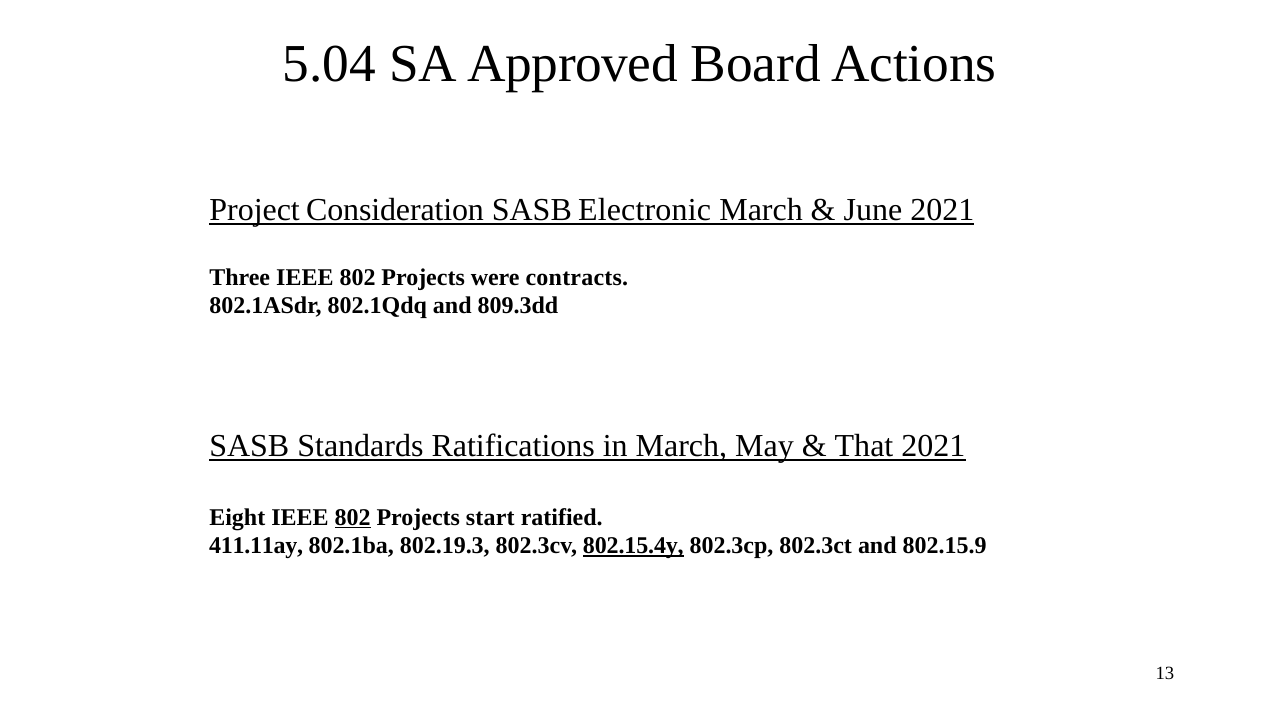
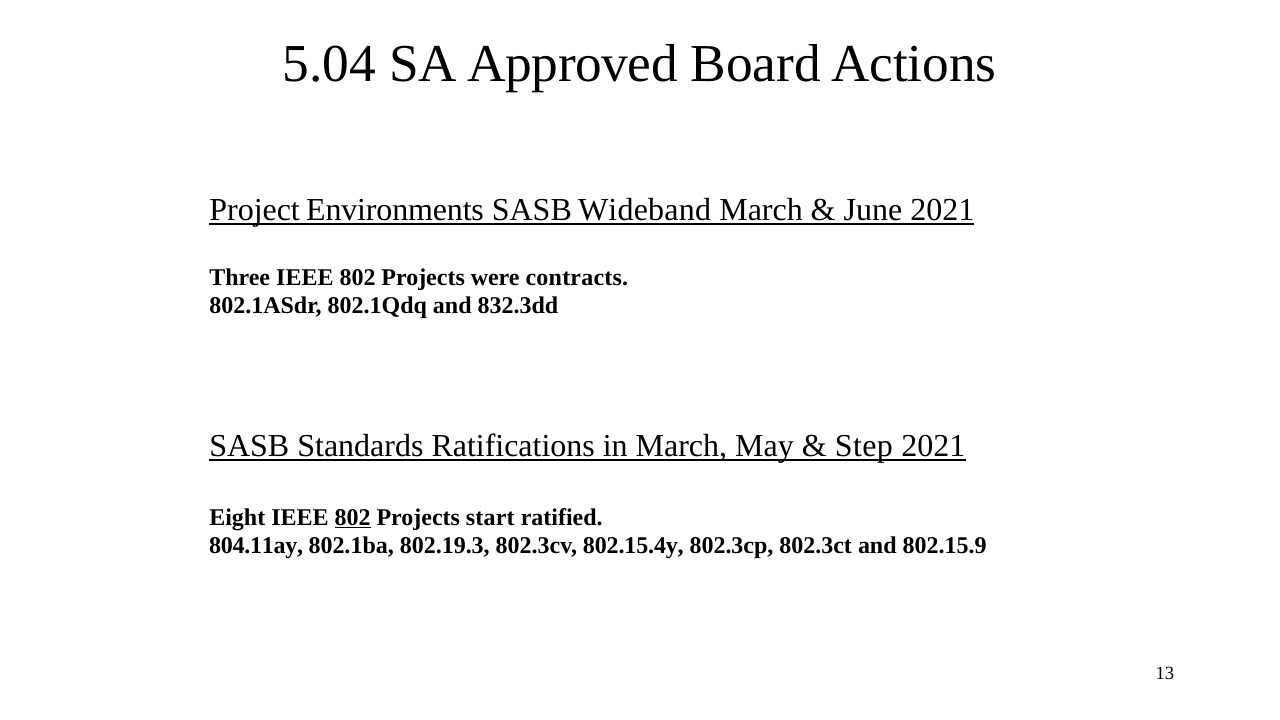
Consideration: Consideration -> Environments
Electronic: Electronic -> Wideband
809.3dd: 809.3dd -> 832.3dd
That: That -> Step
411.11ay: 411.11ay -> 804.11ay
802.15.4y underline: present -> none
